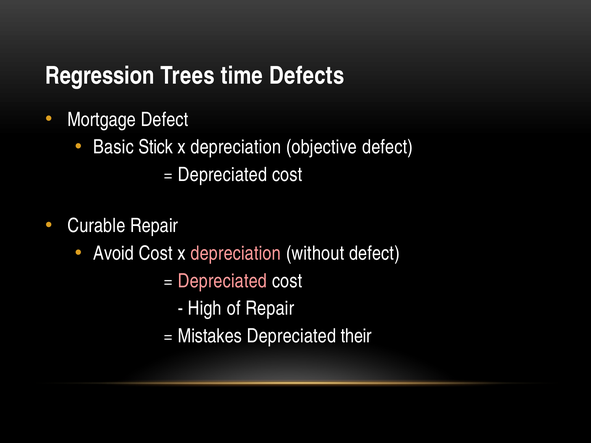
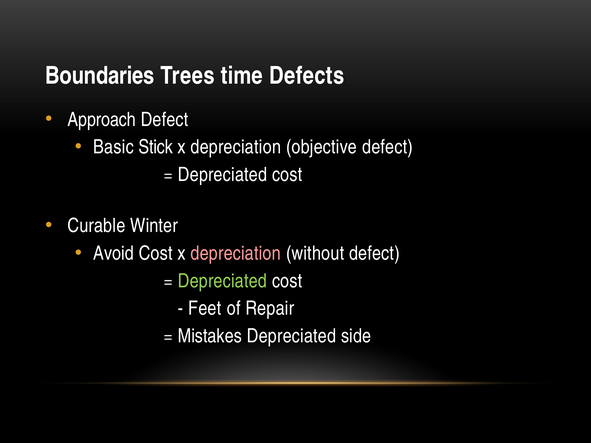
Regression: Regression -> Boundaries
Mortgage: Mortgage -> Approach
Curable Repair: Repair -> Winter
Depreciated at (222, 281) colour: pink -> light green
High: High -> Feet
their: their -> side
